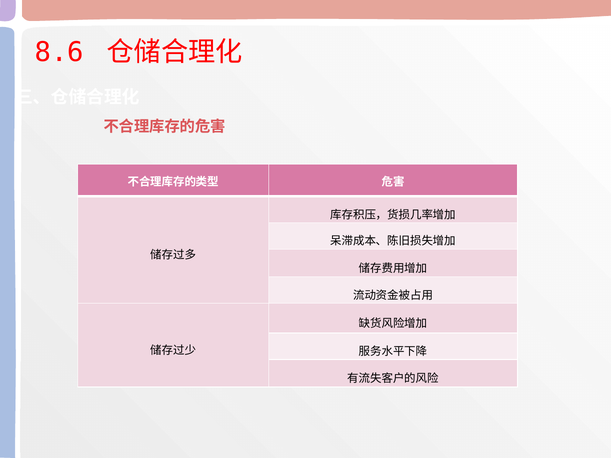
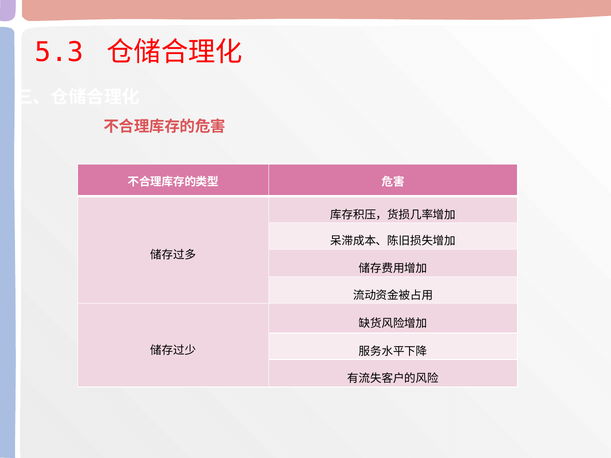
8.6: 8.6 -> 5.3
